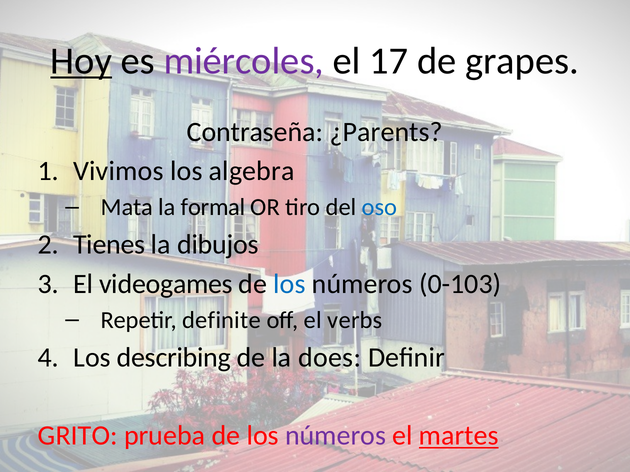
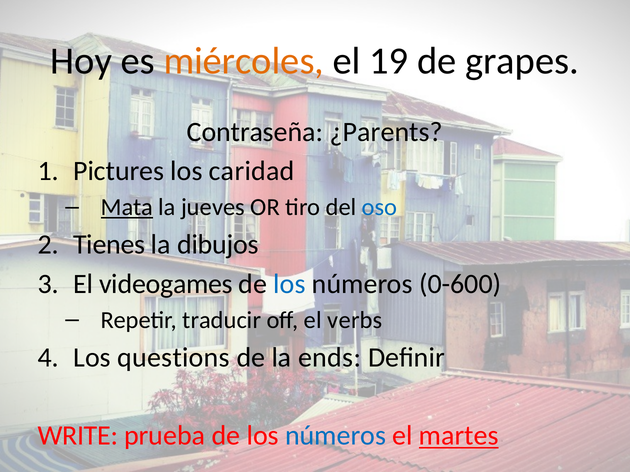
Hoy underline: present -> none
miércoles colour: purple -> orange
17: 17 -> 19
Vivimos: Vivimos -> Pictures
algebra: algebra -> caridad
Mata underline: none -> present
formal: formal -> jueves
0-103: 0-103 -> 0-600
definite: definite -> traducir
describing: describing -> questions
does: does -> ends
GRITO: GRITO -> WRITE
números at (336, 436) colour: purple -> blue
